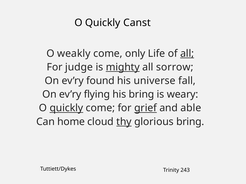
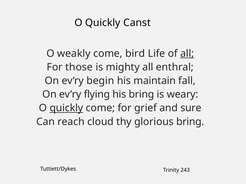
only: only -> bird
judge: judge -> those
mighty underline: present -> none
sorrow: sorrow -> enthral
found: found -> begin
universe: universe -> maintain
grief underline: present -> none
able: able -> sure
home: home -> reach
thy underline: present -> none
